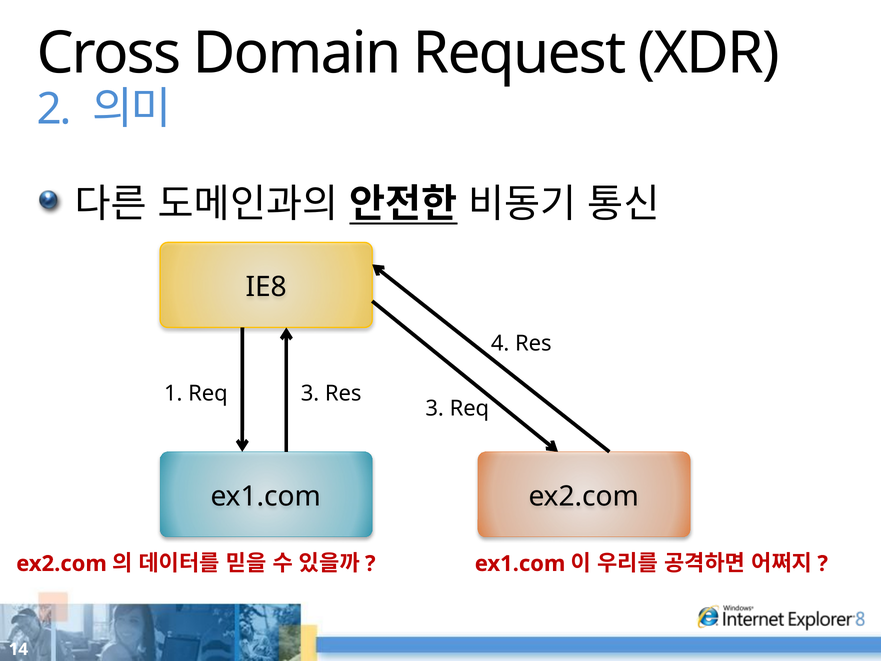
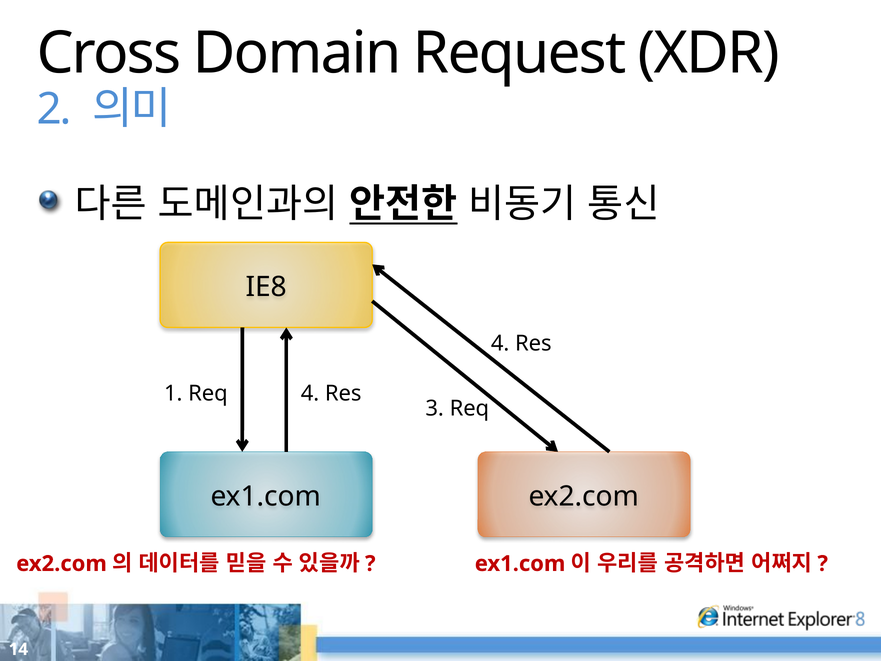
1 Req 3: 3 -> 4
